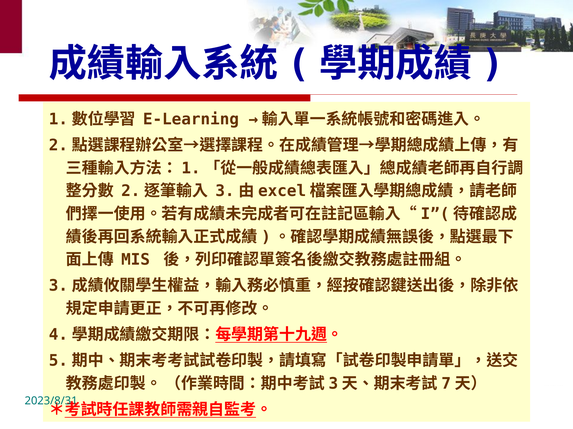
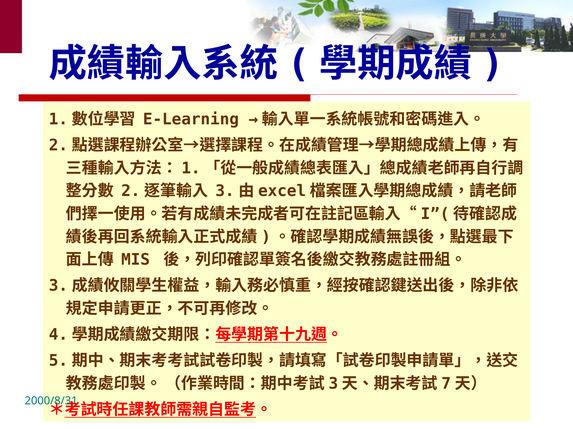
2023/8/31: 2023/8/31 -> 2000/8/31
